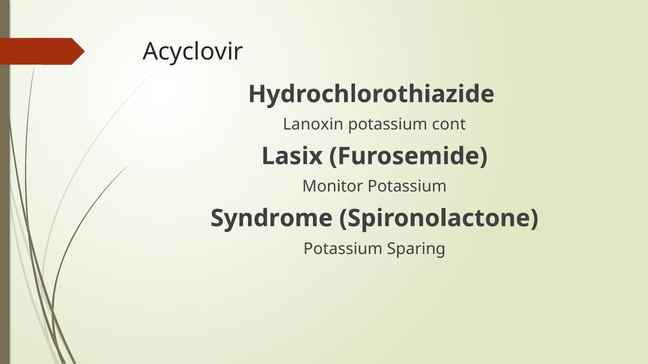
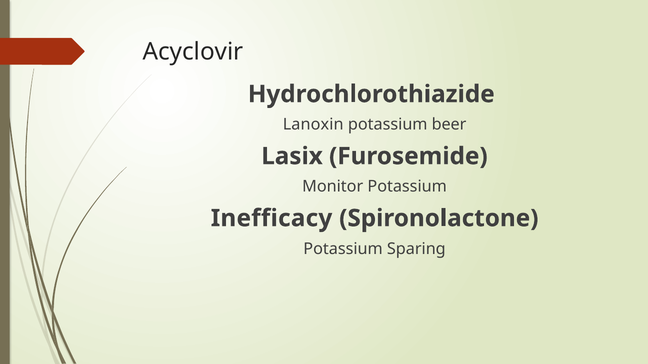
cont: cont -> beer
Syndrome: Syndrome -> Inefficacy
